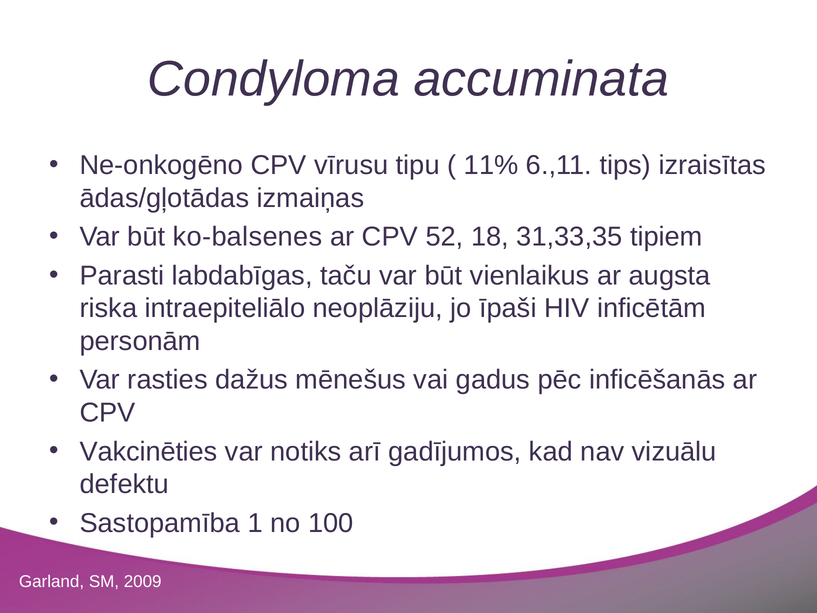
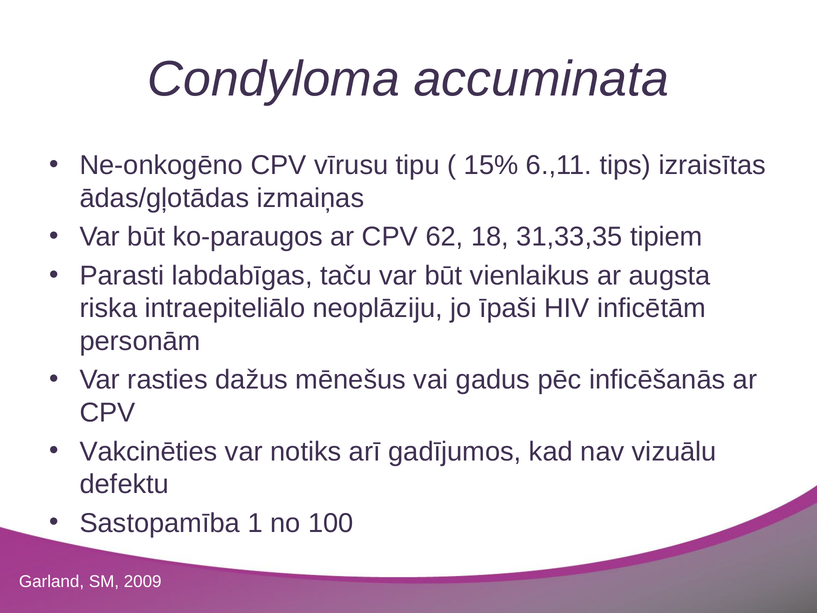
11%: 11% -> 15%
ko-balsenes: ko-balsenes -> ko-paraugos
52: 52 -> 62
